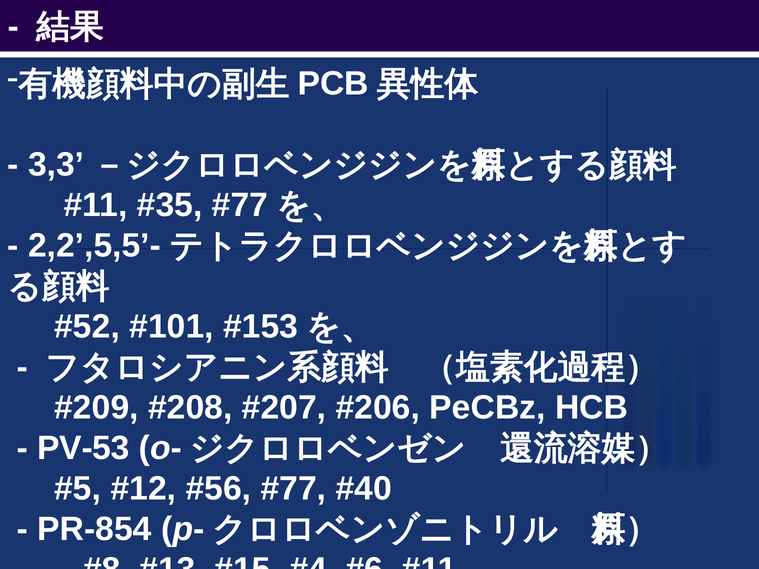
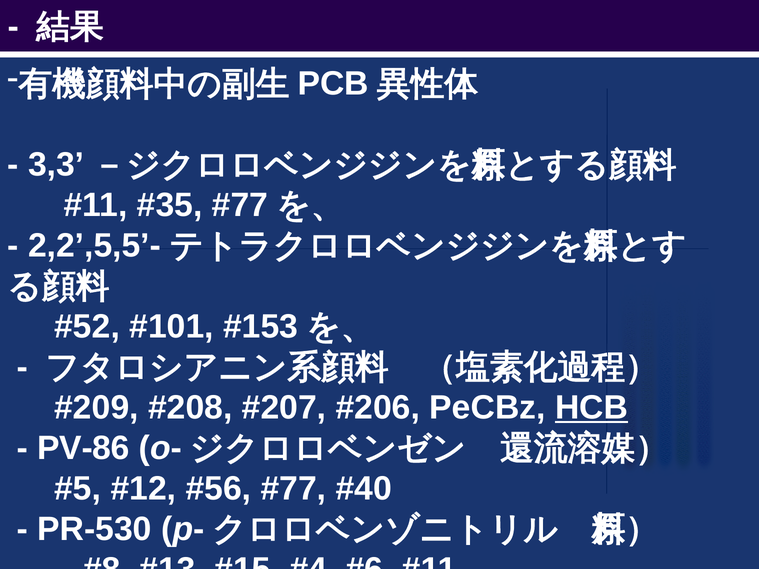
HCB underline: none -> present
PV-53: PV-53 -> PV-86
PR-854: PR-854 -> PR-530
